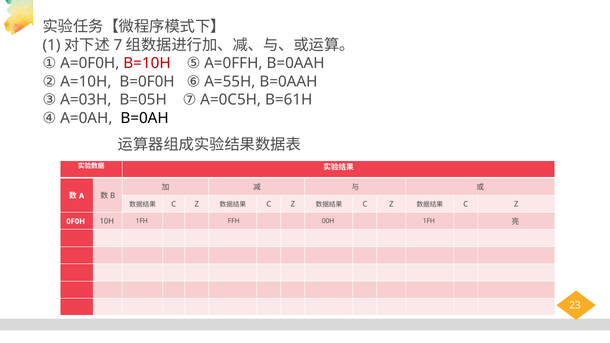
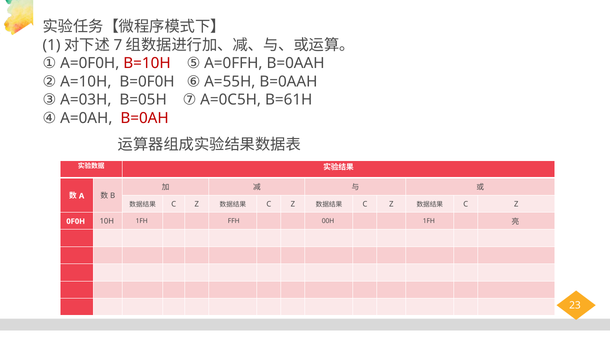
B=0AH colour: black -> red
